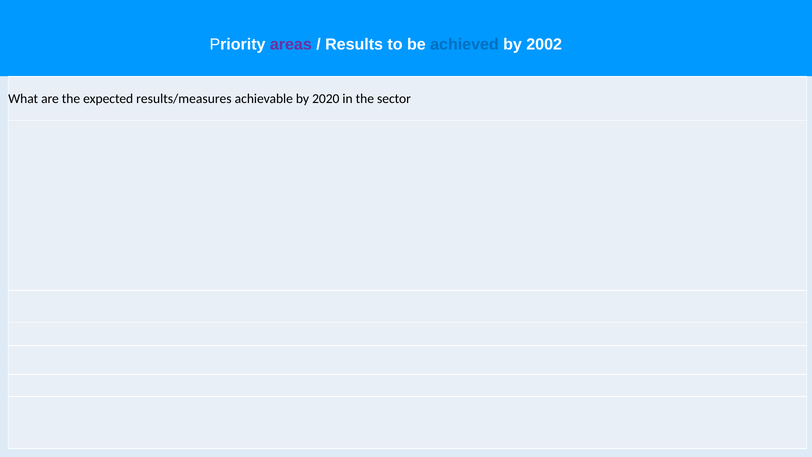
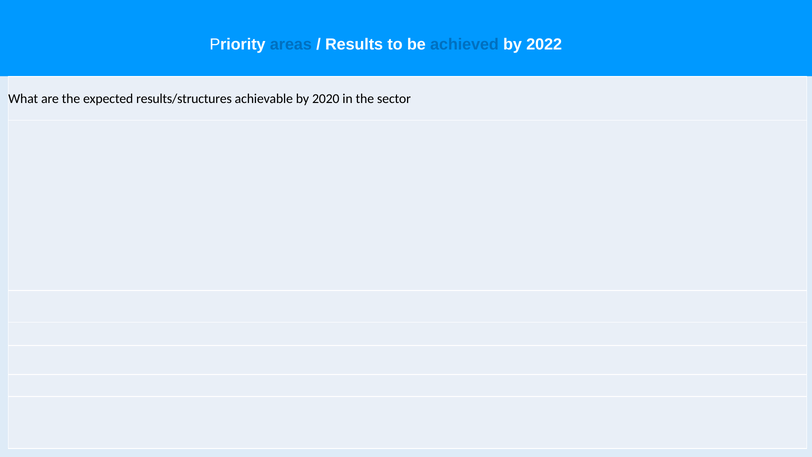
areas colour: purple -> blue
2002: 2002 -> 2022
results/measures: results/measures -> results/structures
